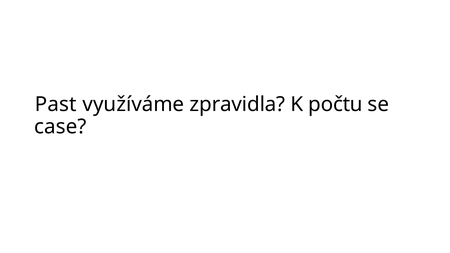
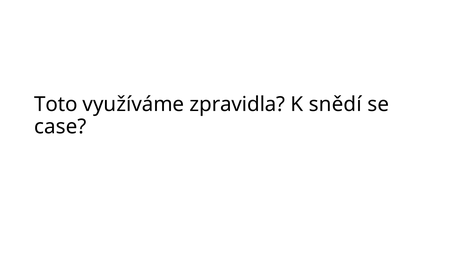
Past: Past -> Toto
počtu: počtu -> snědí
